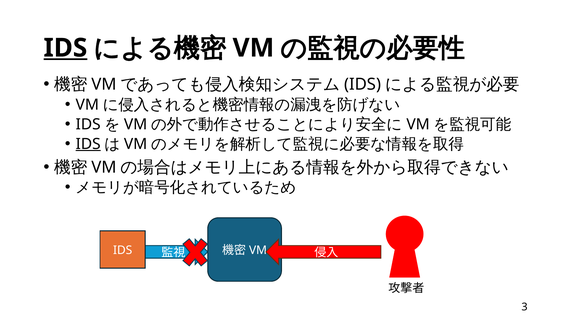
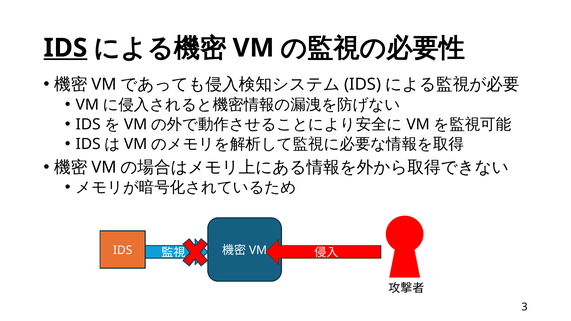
IDS at (88, 144) underline: present -> none
